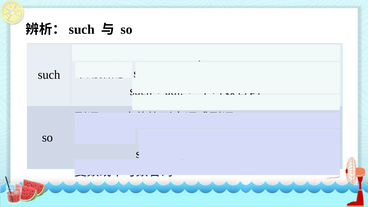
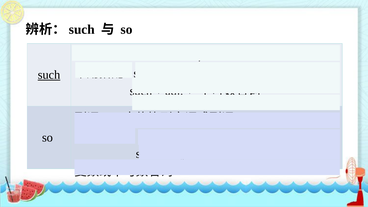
such at (49, 75) underline: none -> present
